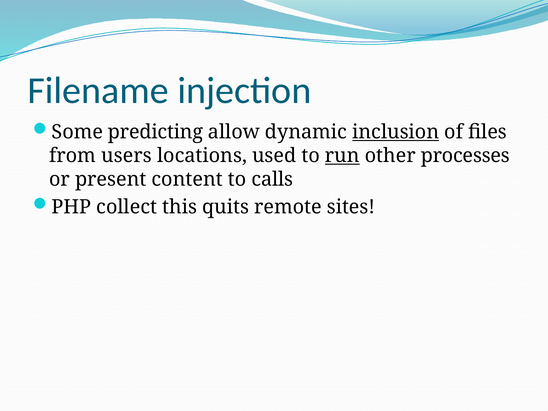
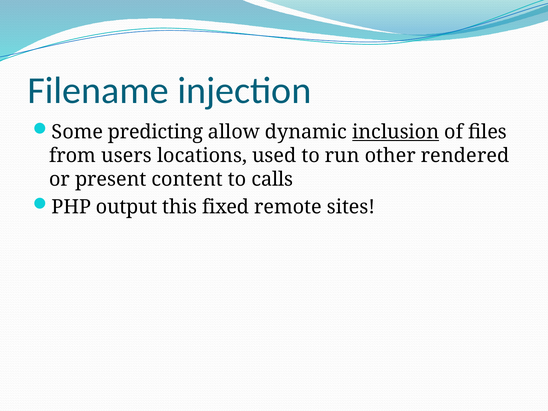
run underline: present -> none
processes: processes -> rendered
collect: collect -> output
quits: quits -> fixed
